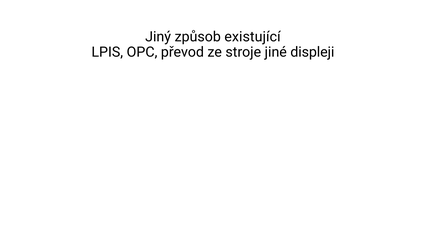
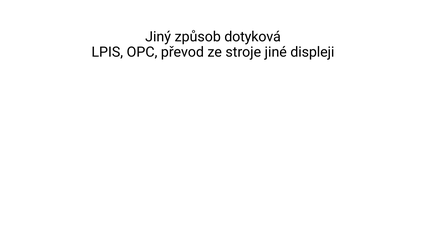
existující: existující -> dotyková
